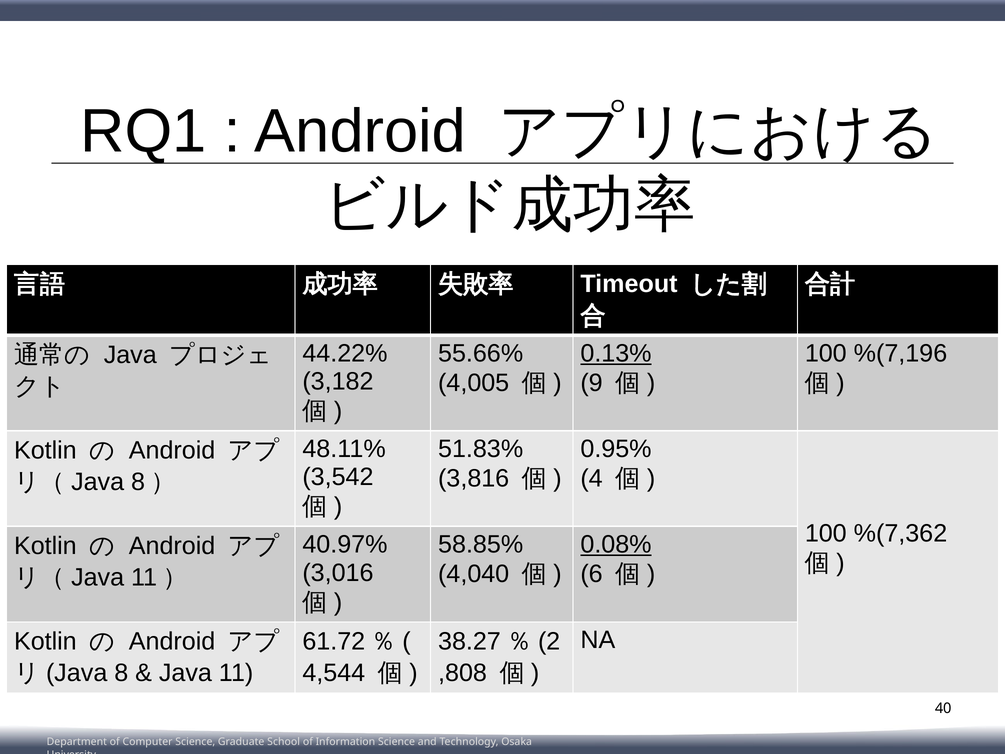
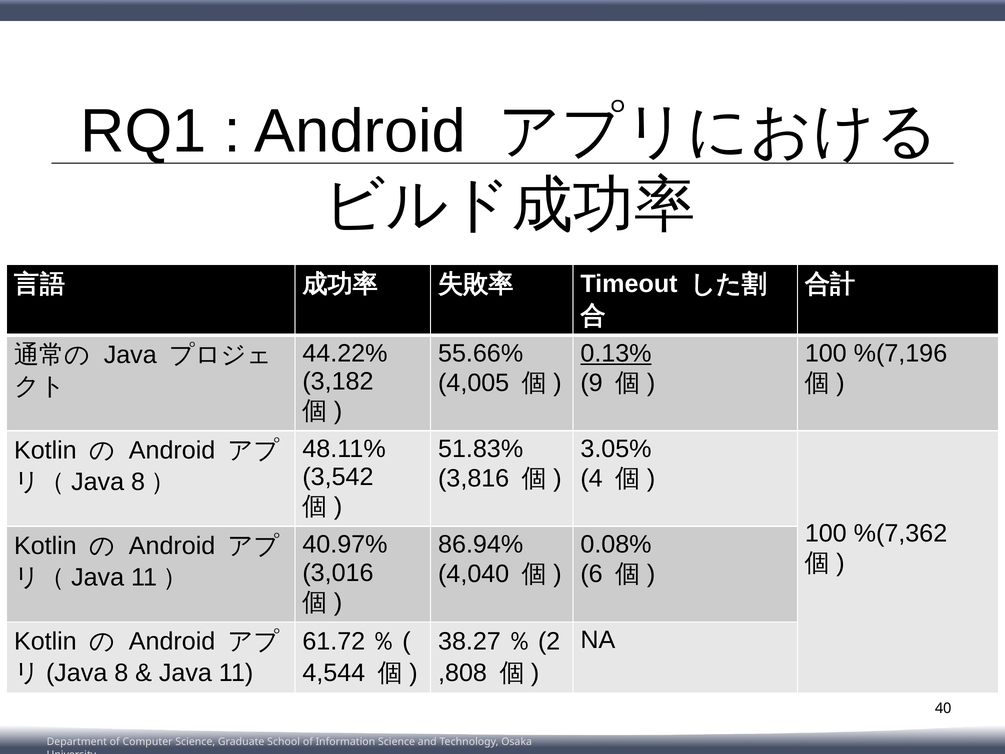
0.95%: 0.95% -> 3.05%
58.85%: 58.85% -> 86.94%
0.08% underline: present -> none
